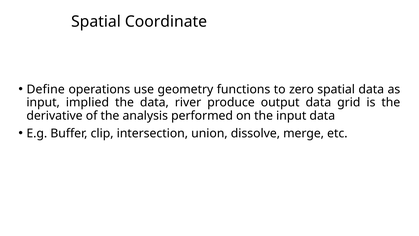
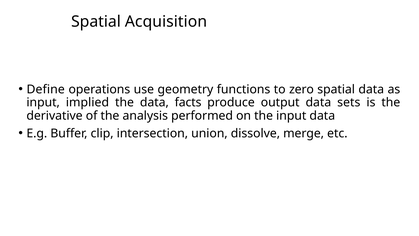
Coordinate: Coordinate -> Acquisition
river: river -> facts
grid: grid -> sets
